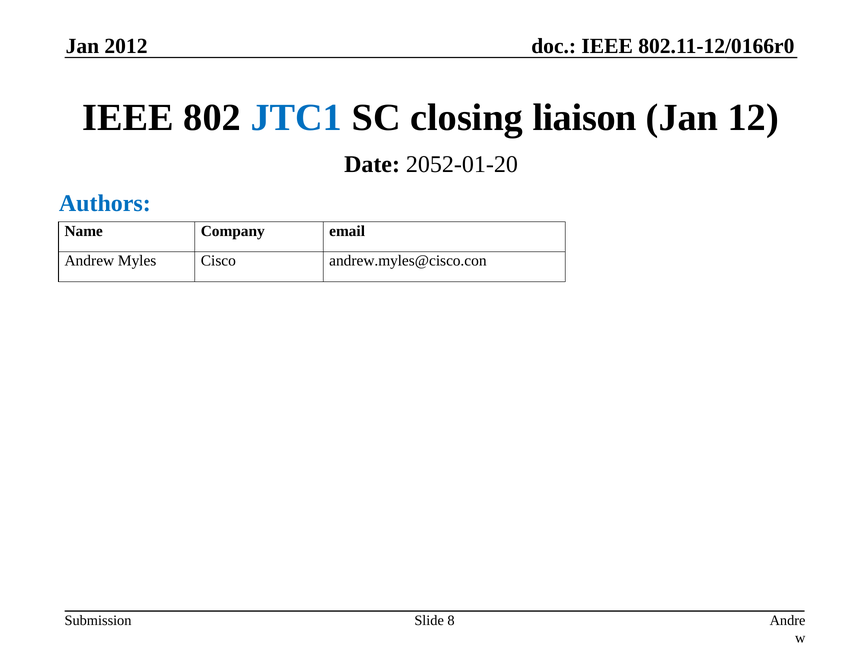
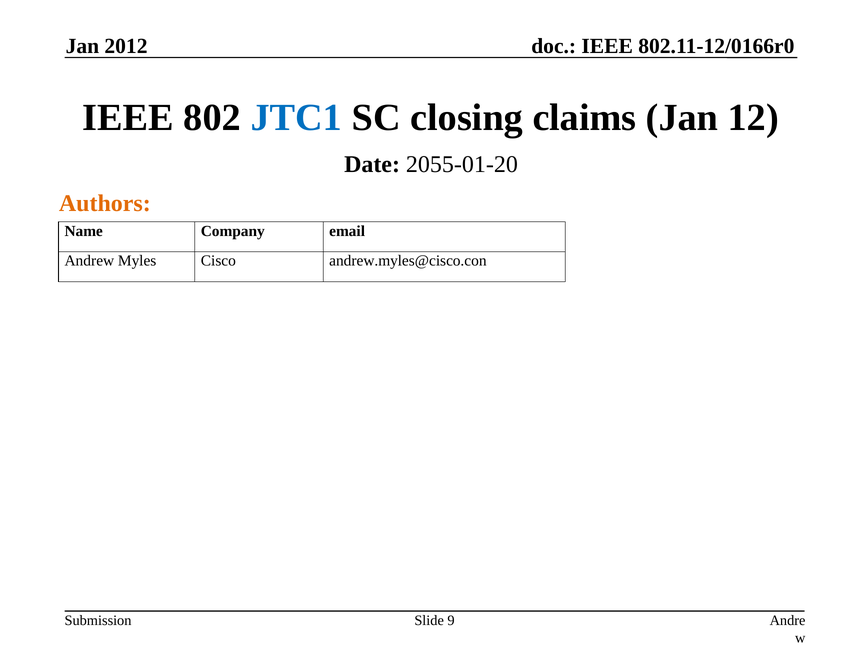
liaison: liaison -> claims
2052-01-20: 2052-01-20 -> 2055-01-20
Authors colour: blue -> orange
8: 8 -> 9
